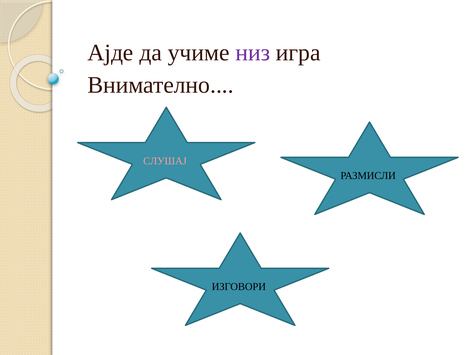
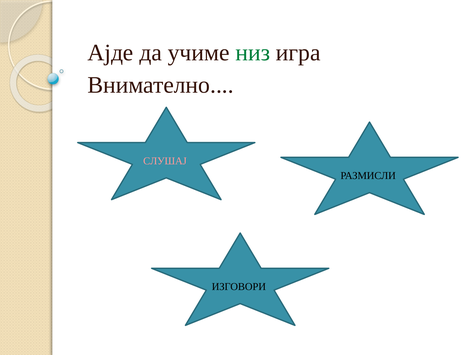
низ colour: purple -> green
